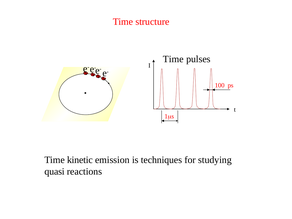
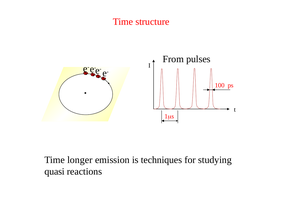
Time at (173, 59): Time -> From
kinetic: kinetic -> longer
